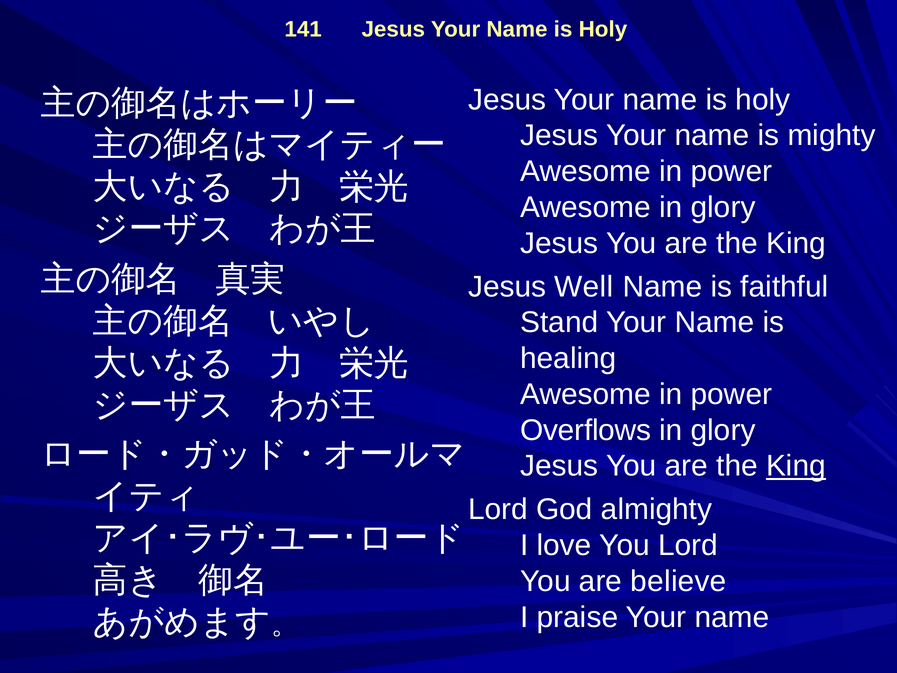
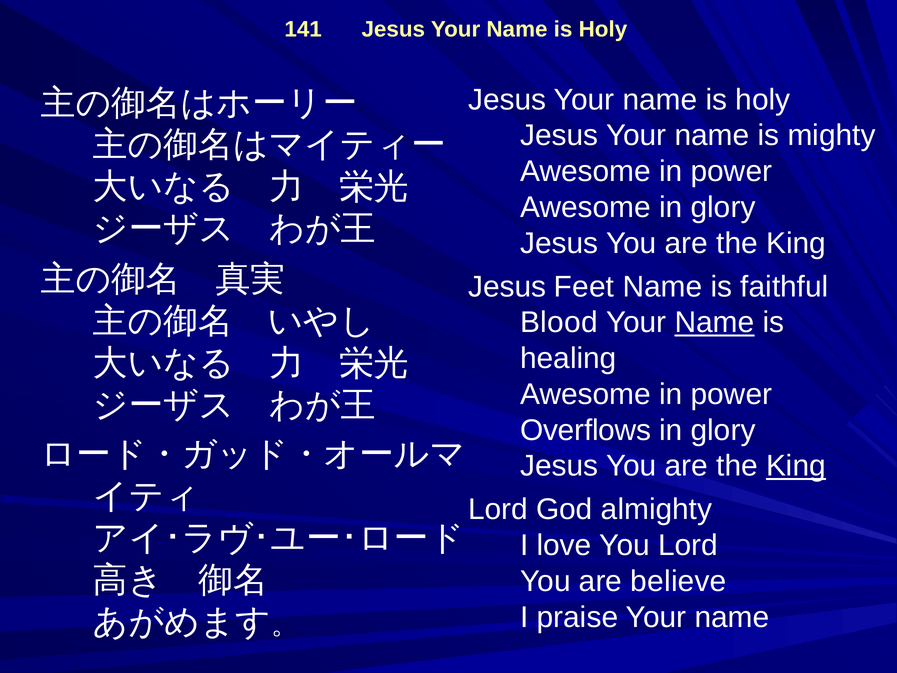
Well: Well -> Feet
Stand: Stand -> Blood
Name at (715, 322) underline: none -> present
